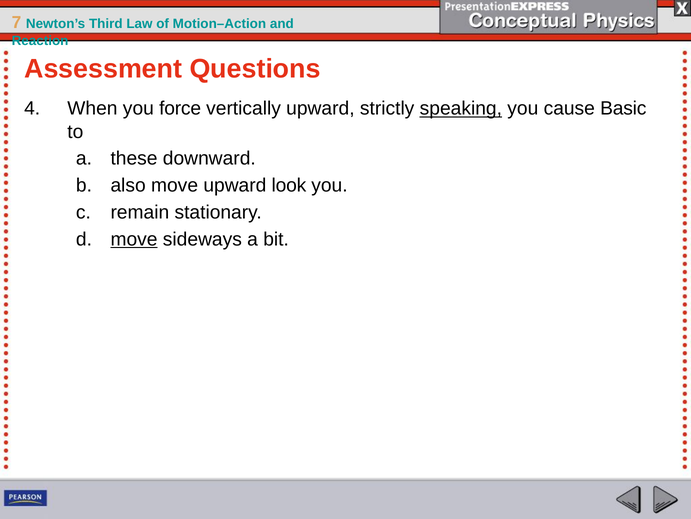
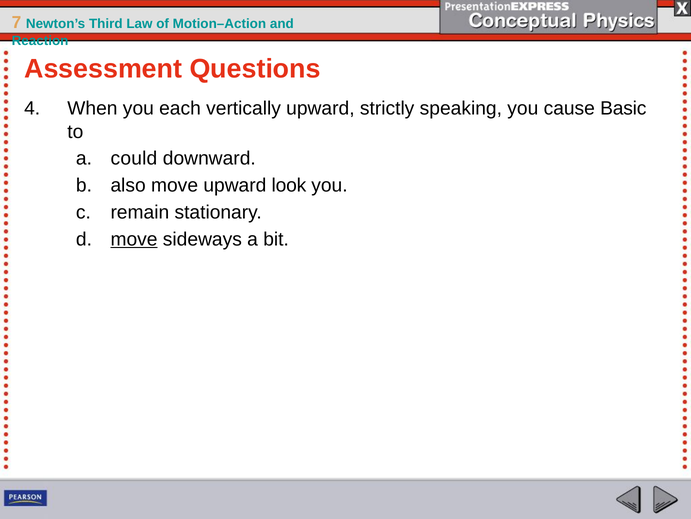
force: force -> each
speaking underline: present -> none
these: these -> could
